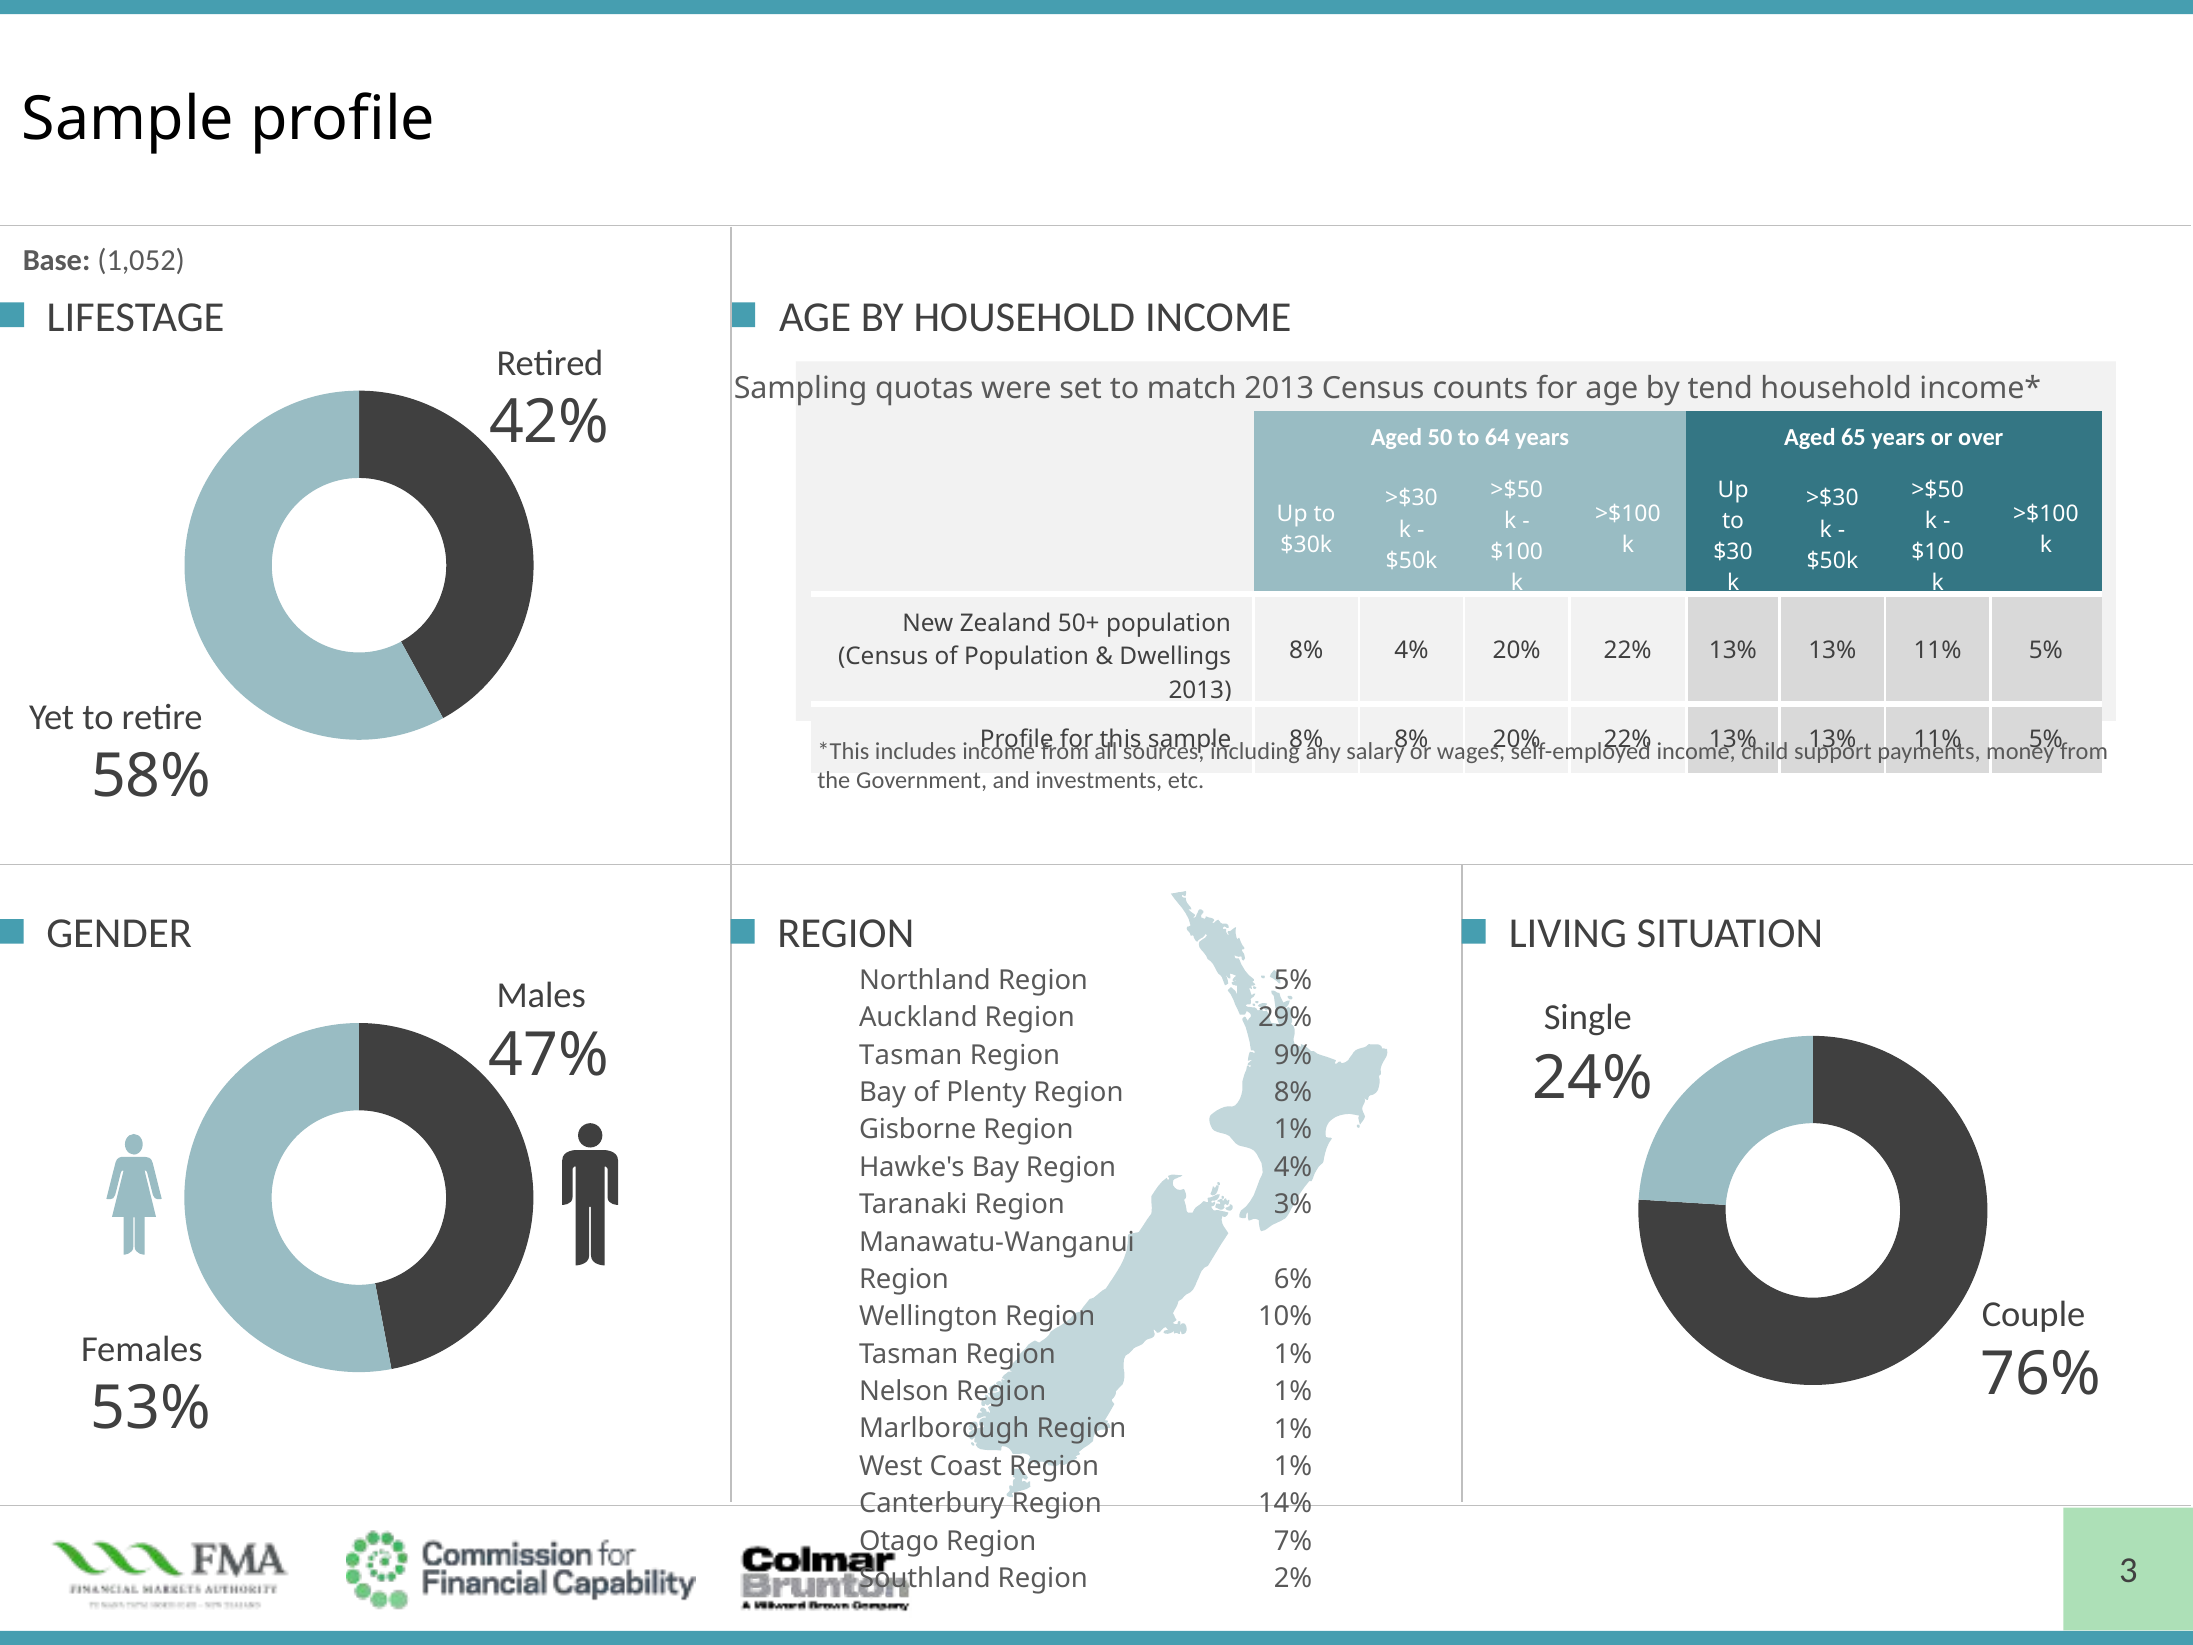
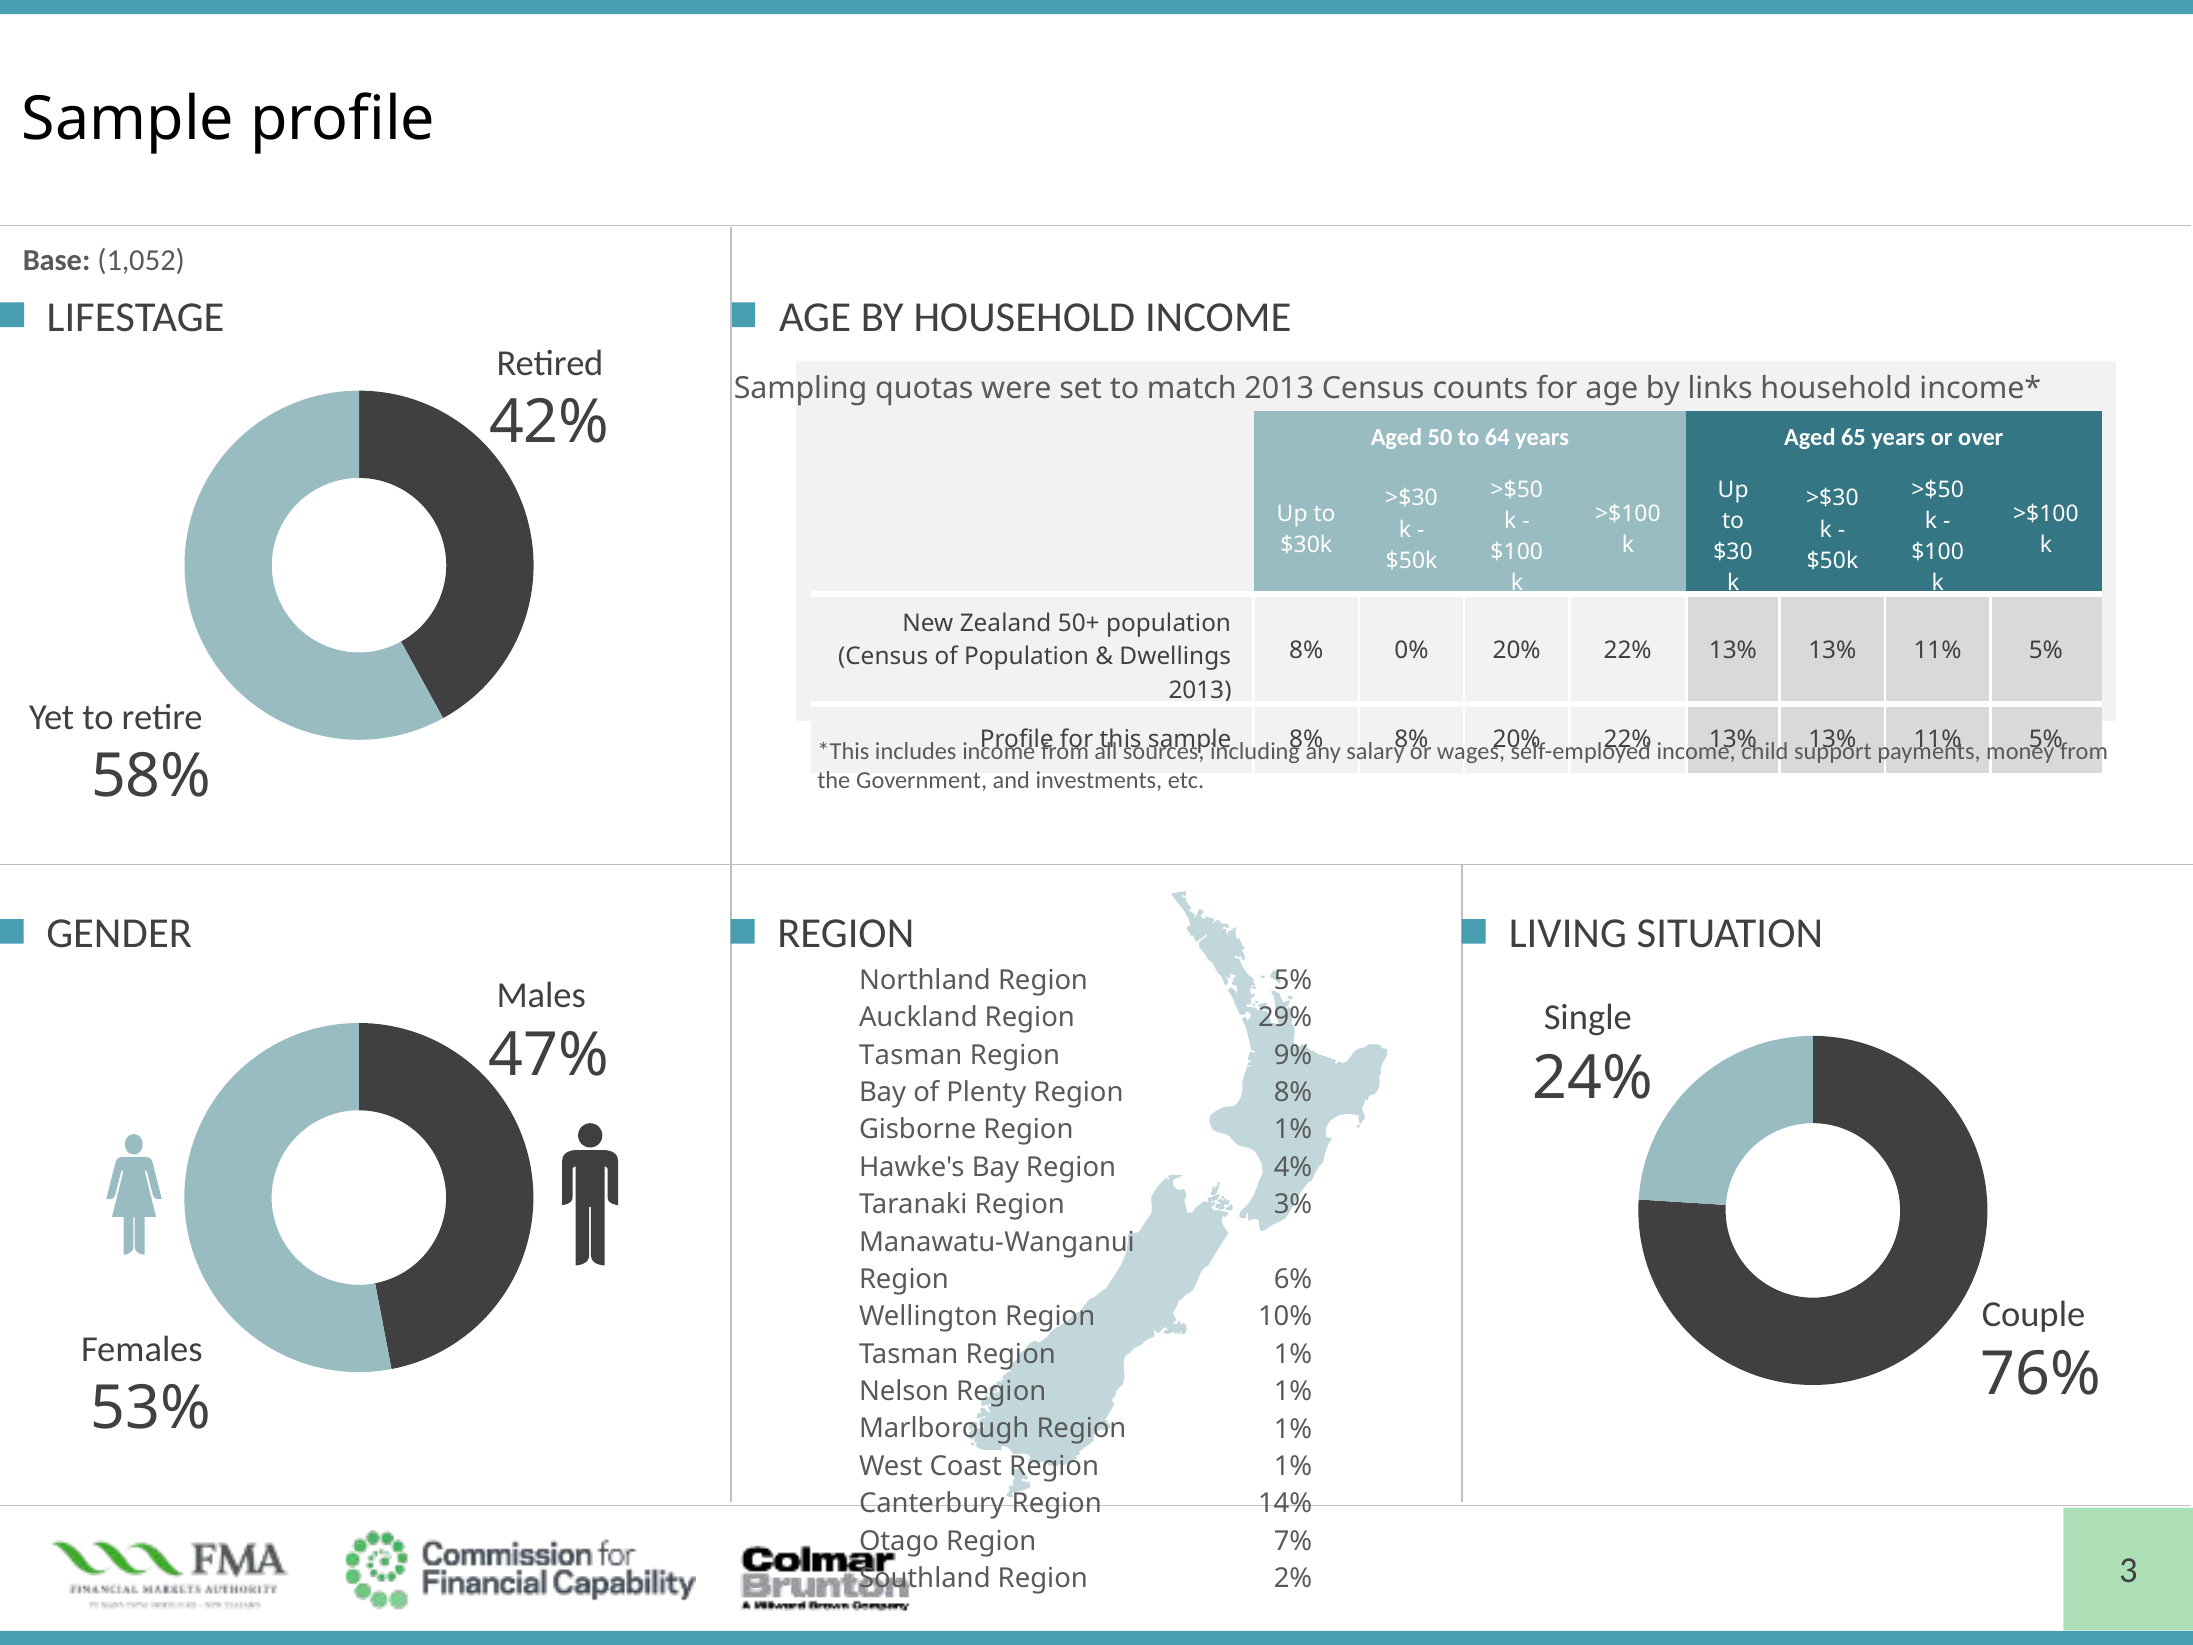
tend: tend -> links
8% 4%: 4% -> 0%
